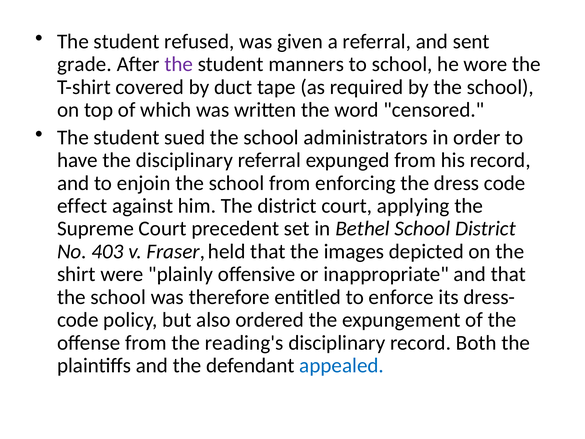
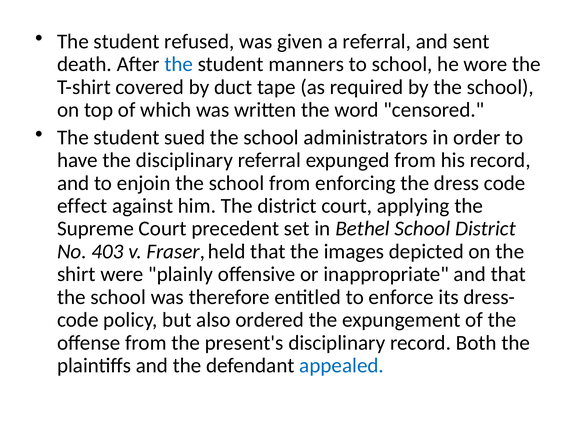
grade: grade -> death
the at (179, 64) colour: purple -> blue
reading's: reading's -> present's
